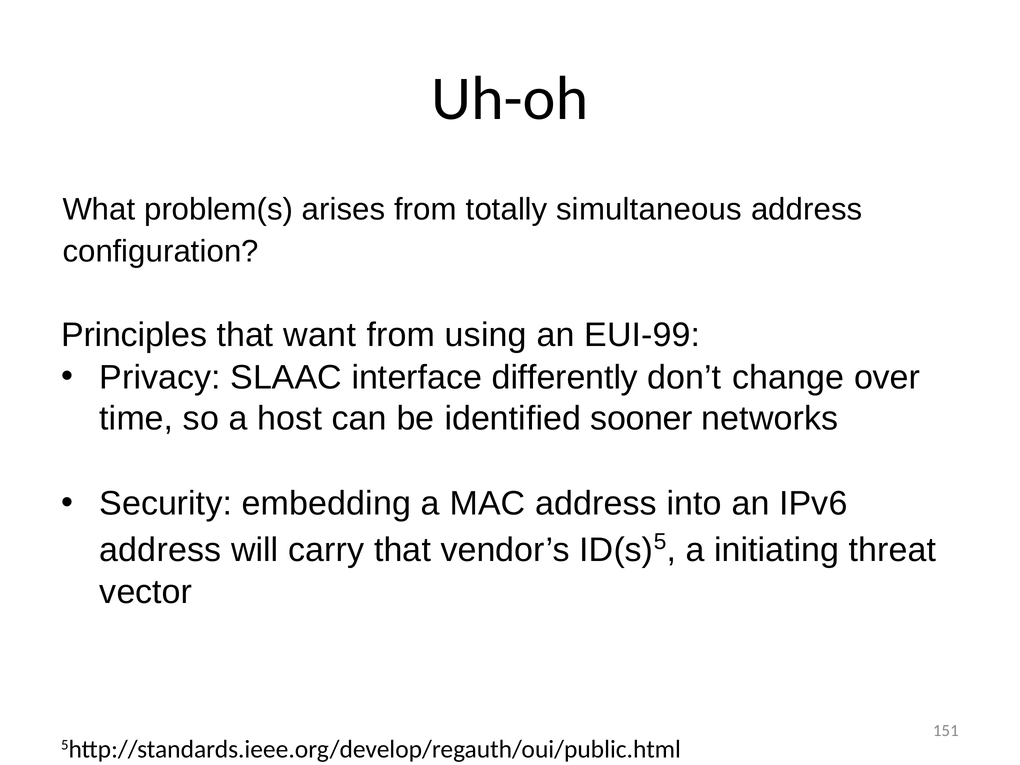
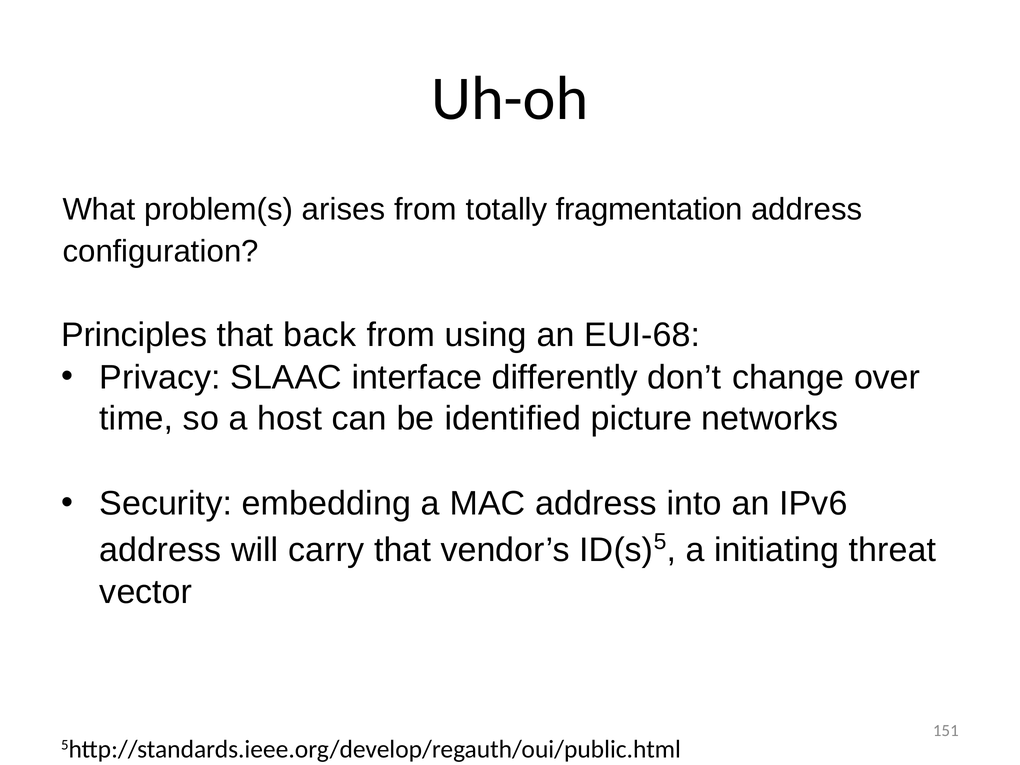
simultaneous: simultaneous -> fragmentation
want: want -> back
EUI-99: EUI-99 -> EUI-68
sooner: sooner -> picture
